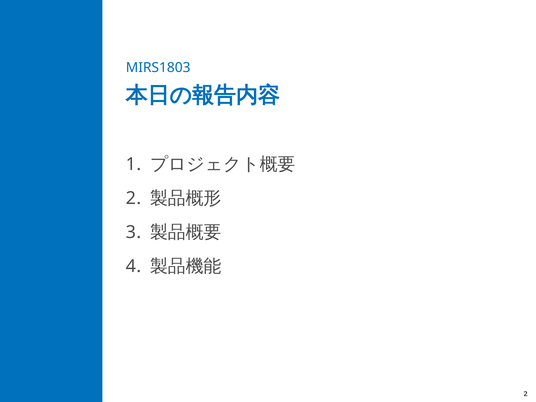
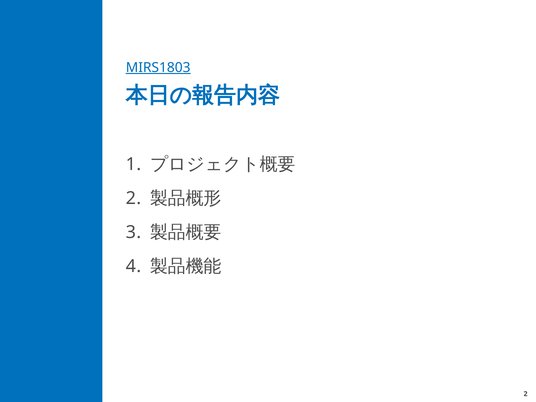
MIRS1803 underline: none -> present
